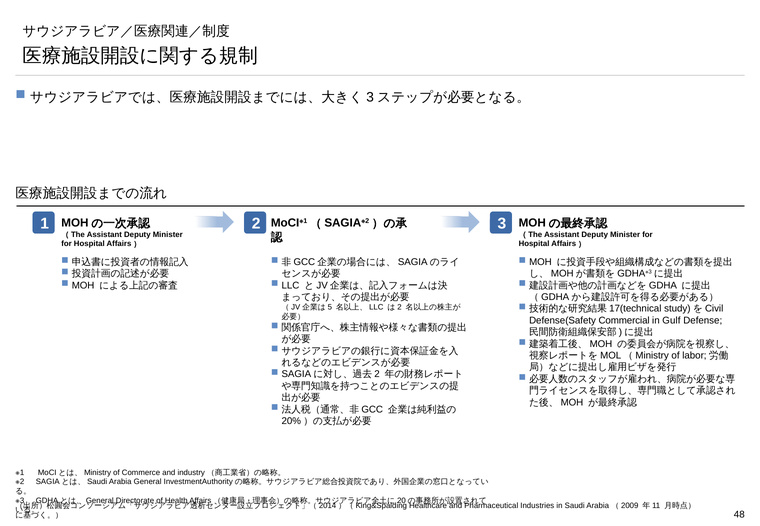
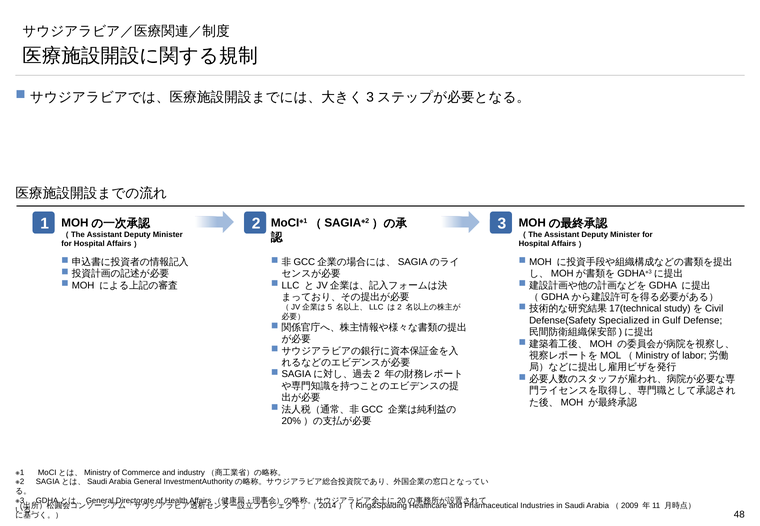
Commercial: Commercial -> Specialized
